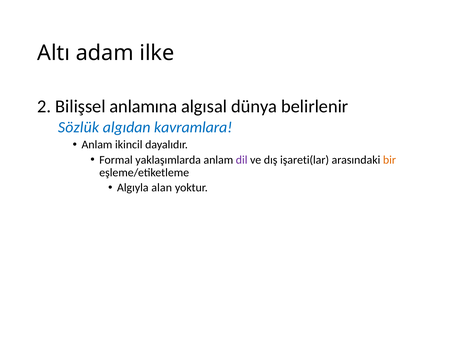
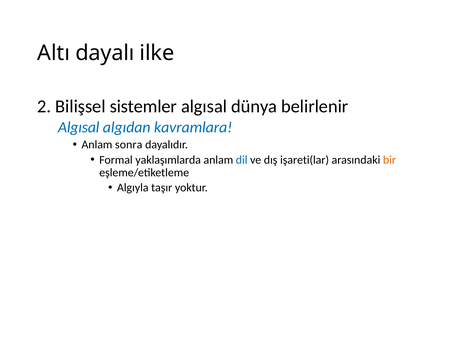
adam: adam -> dayalı
anlamına: anlamına -> sistemler
Sözlük at (79, 128): Sözlük -> Algısal
ikincil: ikincil -> sonra
dil colour: purple -> blue
alan: alan -> taşır
